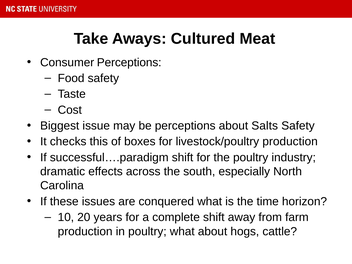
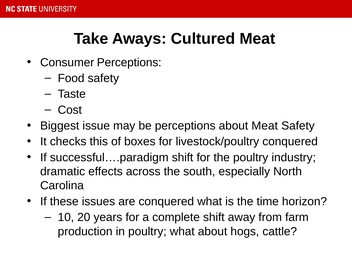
about Salts: Salts -> Meat
livestock/poultry production: production -> conquered
